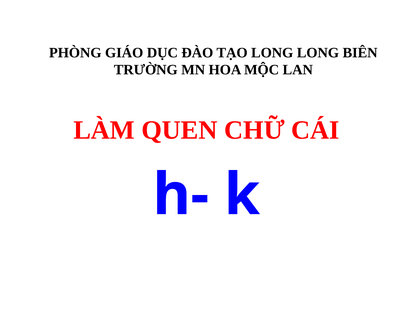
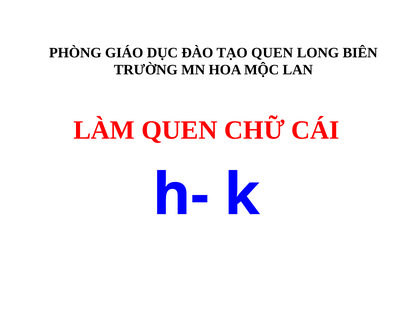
TẠO LONG: LONG -> QUEN
